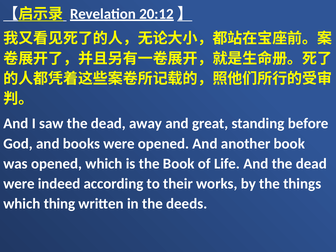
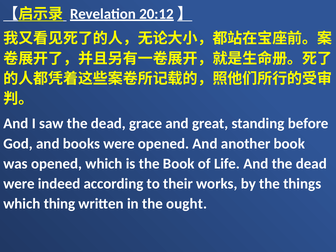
away: away -> grace
deeds: deeds -> ought
